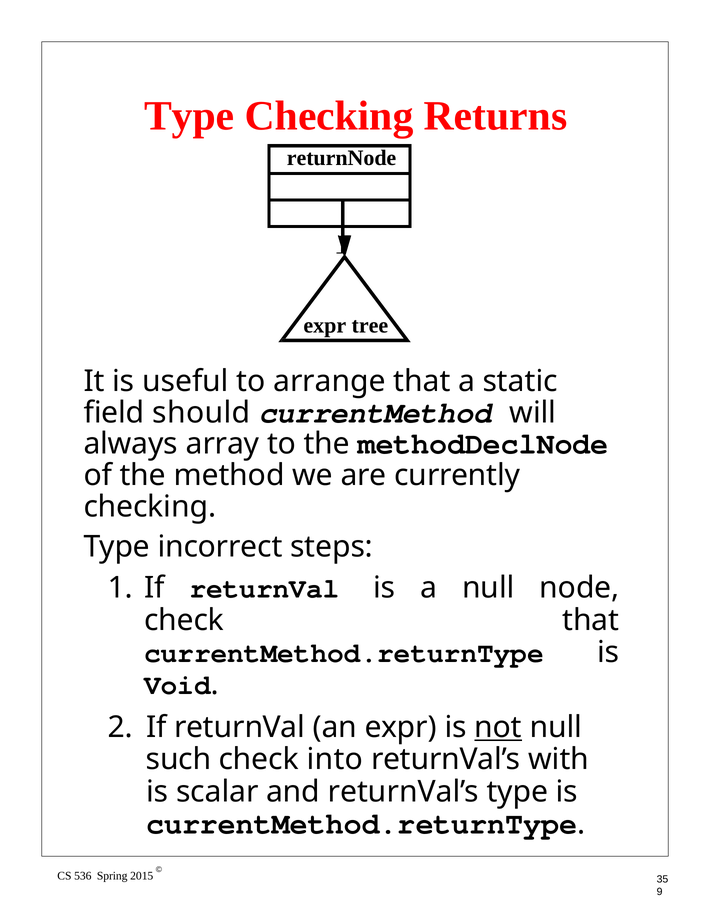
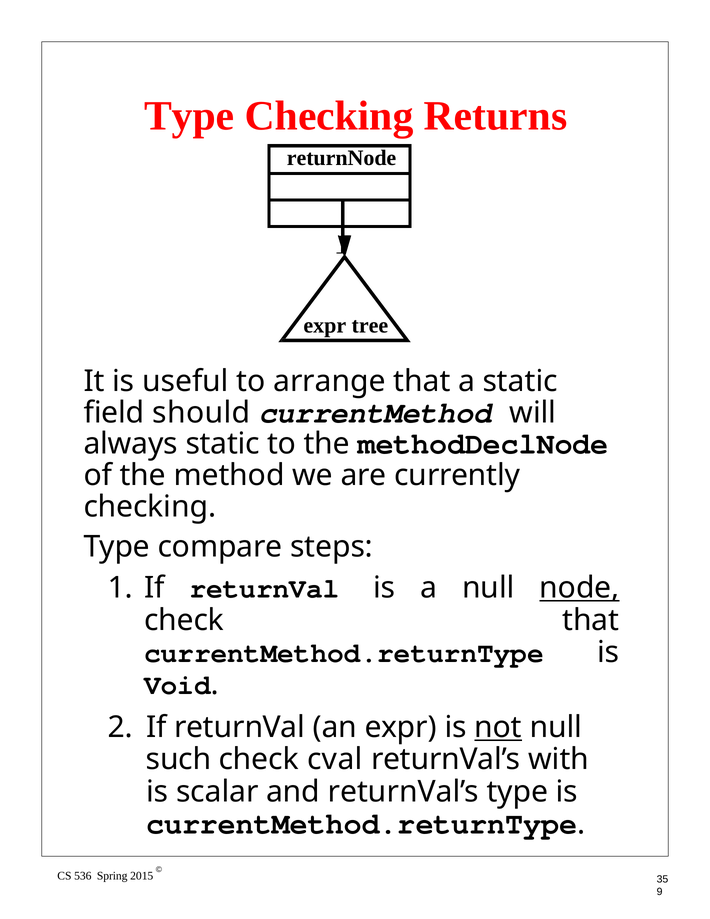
always array: array -> static
incorrect: incorrect -> compare
node underline: none -> present
into: into -> cval
